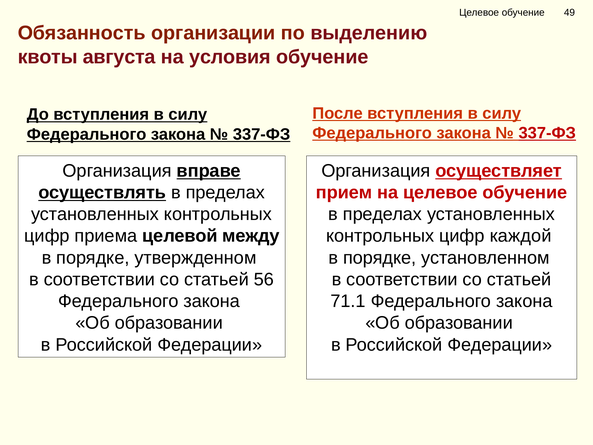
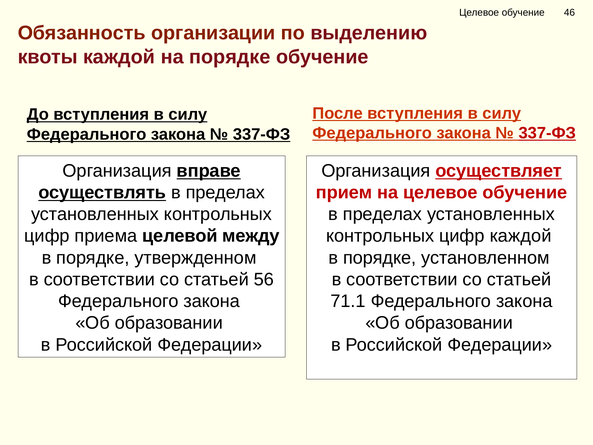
49: 49 -> 46
квоты августа: августа -> каждой
на условия: условия -> порядке
